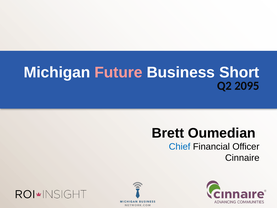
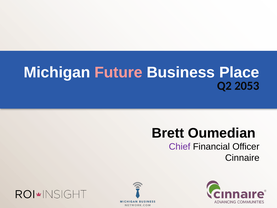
Short: Short -> Place
2095: 2095 -> 2053
Chief colour: blue -> purple
